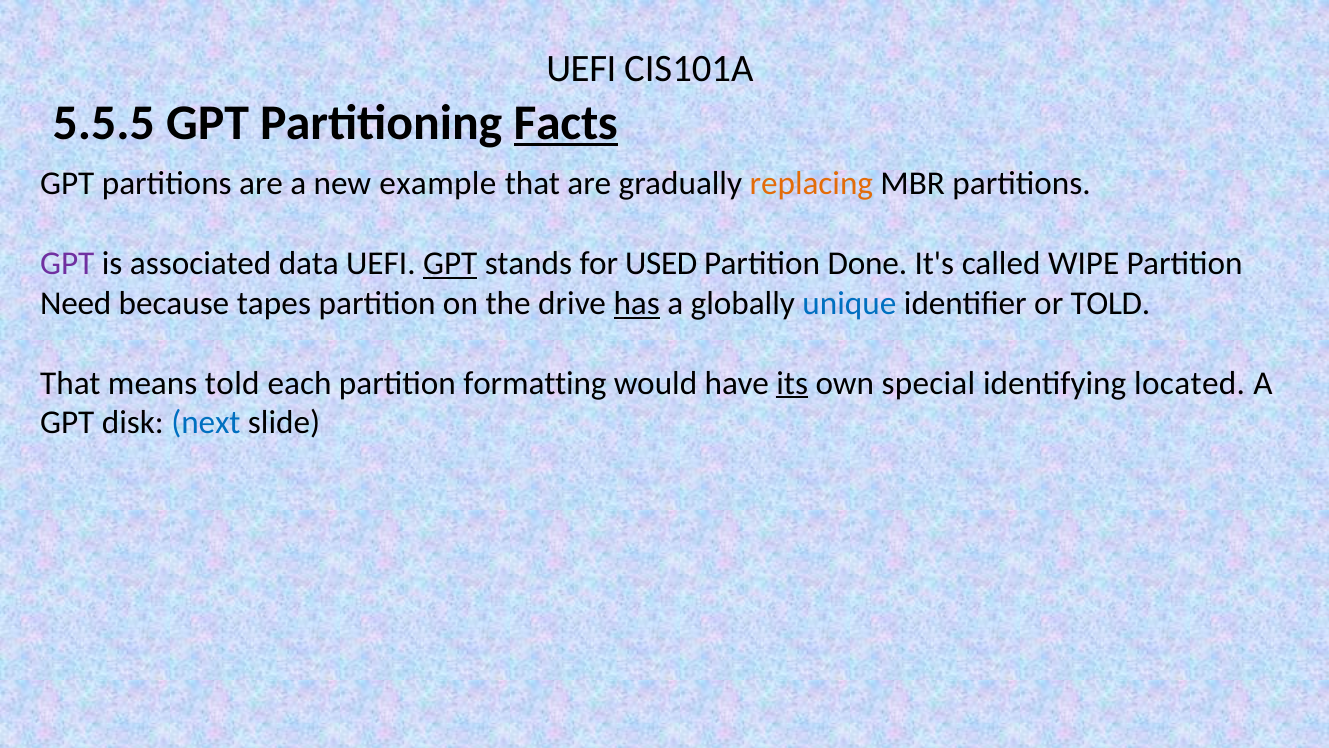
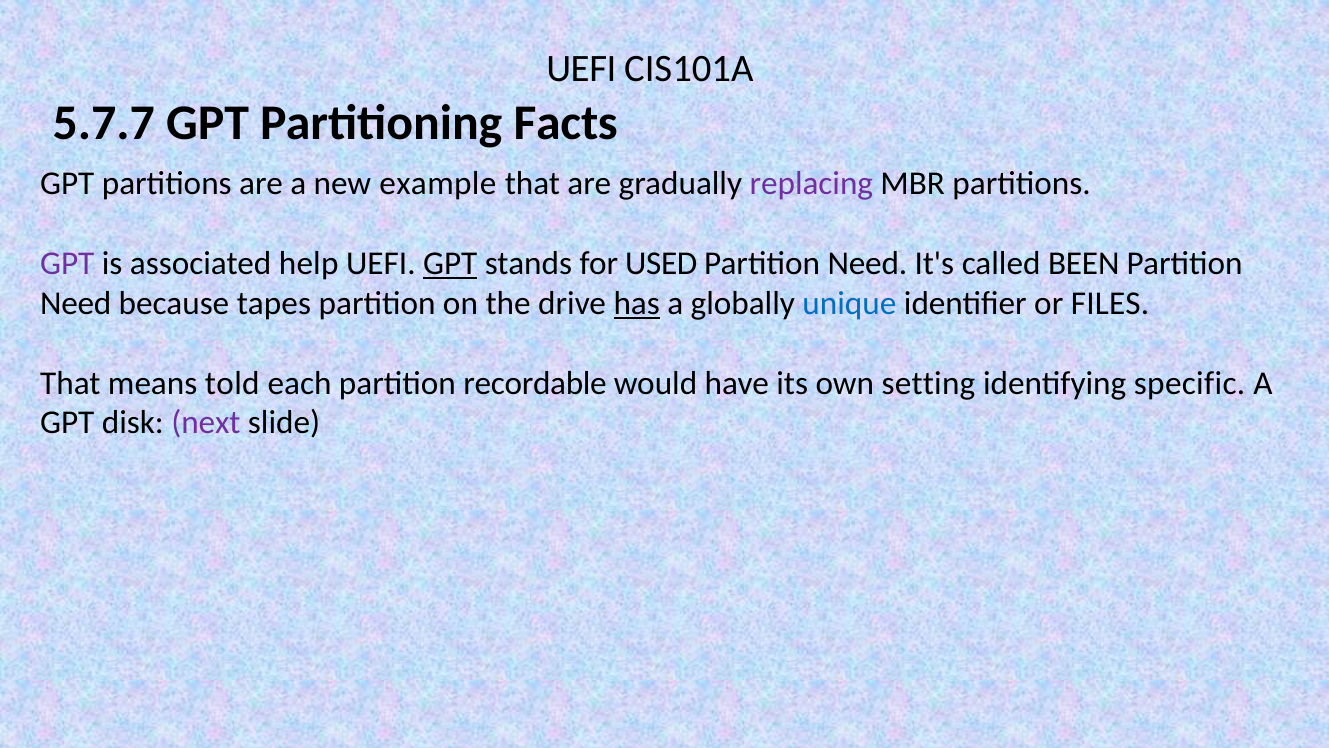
5.5.5: 5.5.5 -> 5.7.7
Facts underline: present -> none
replacing colour: orange -> purple
data: data -> help
Done at (867, 263): Done -> Need
WIPE: WIPE -> BEEN
or TOLD: TOLD -> FILES
formatting: formatting -> recordable
its underline: present -> none
special: special -> setting
located: located -> specific
next colour: blue -> purple
